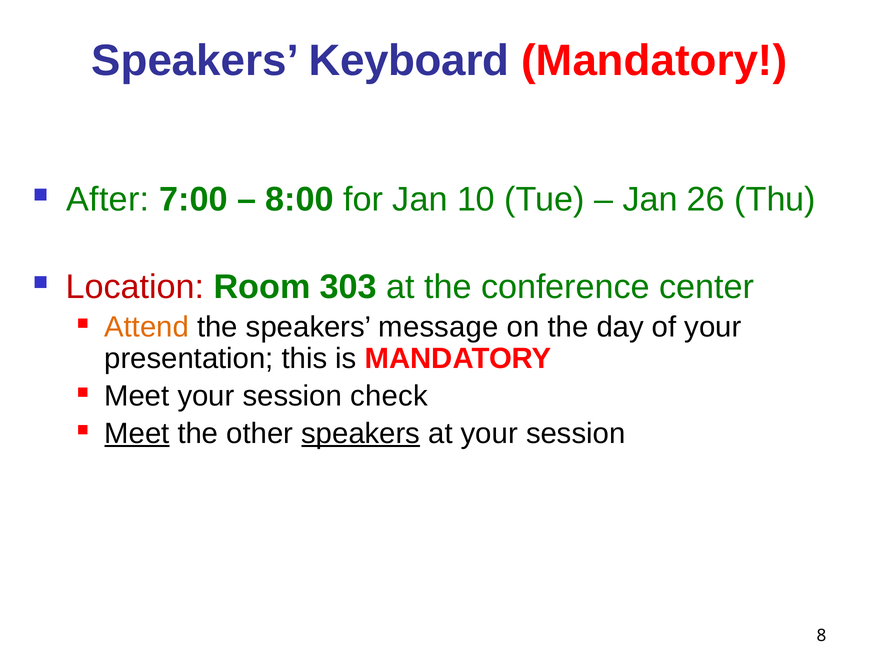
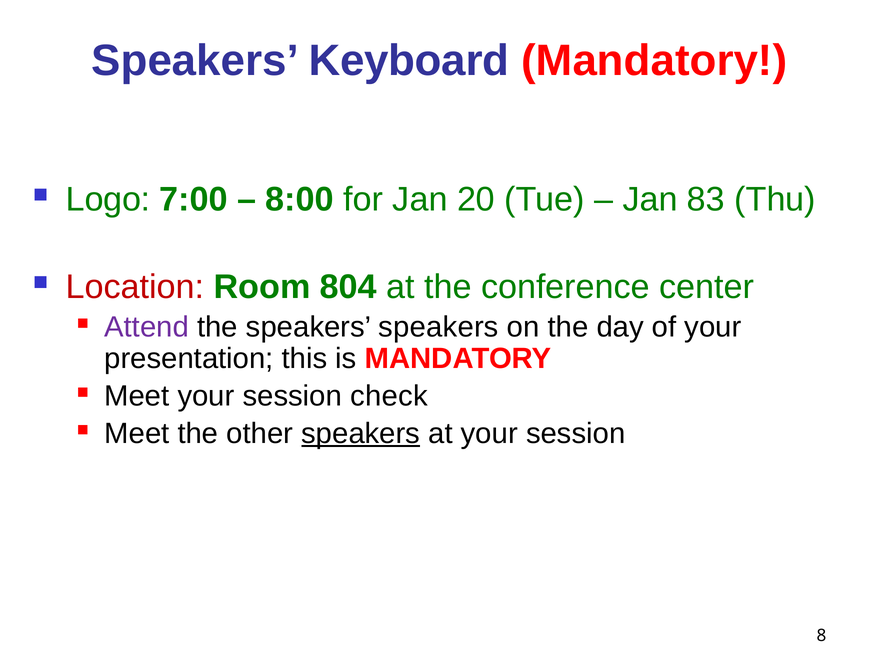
After: After -> Logo
10: 10 -> 20
26: 26 -> 83
303: 303 -> 804
Attend colour: orange -> purple
speakers message: message -> speakers
Meet at (137, 434) underline: present -> none
